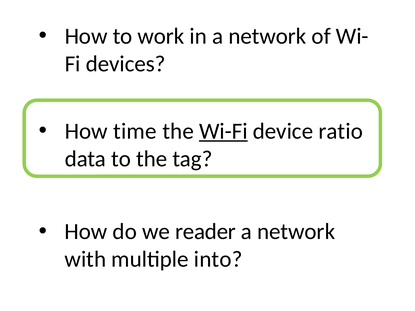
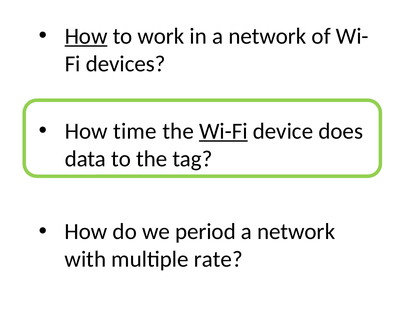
How at (86, 36) underline: none -> present
ratio: ratio -> does
reader: reader -> period
into: into -> rate
